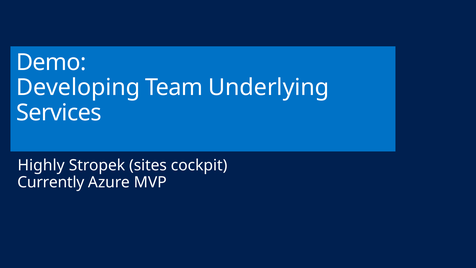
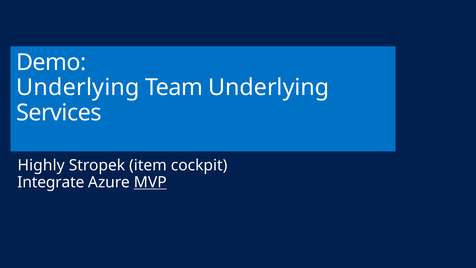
Developing at (78, 88): Developing -> Underlying
sites: sites -> item
Currently: Currently -> Integrate
MVP underline: none -> present
